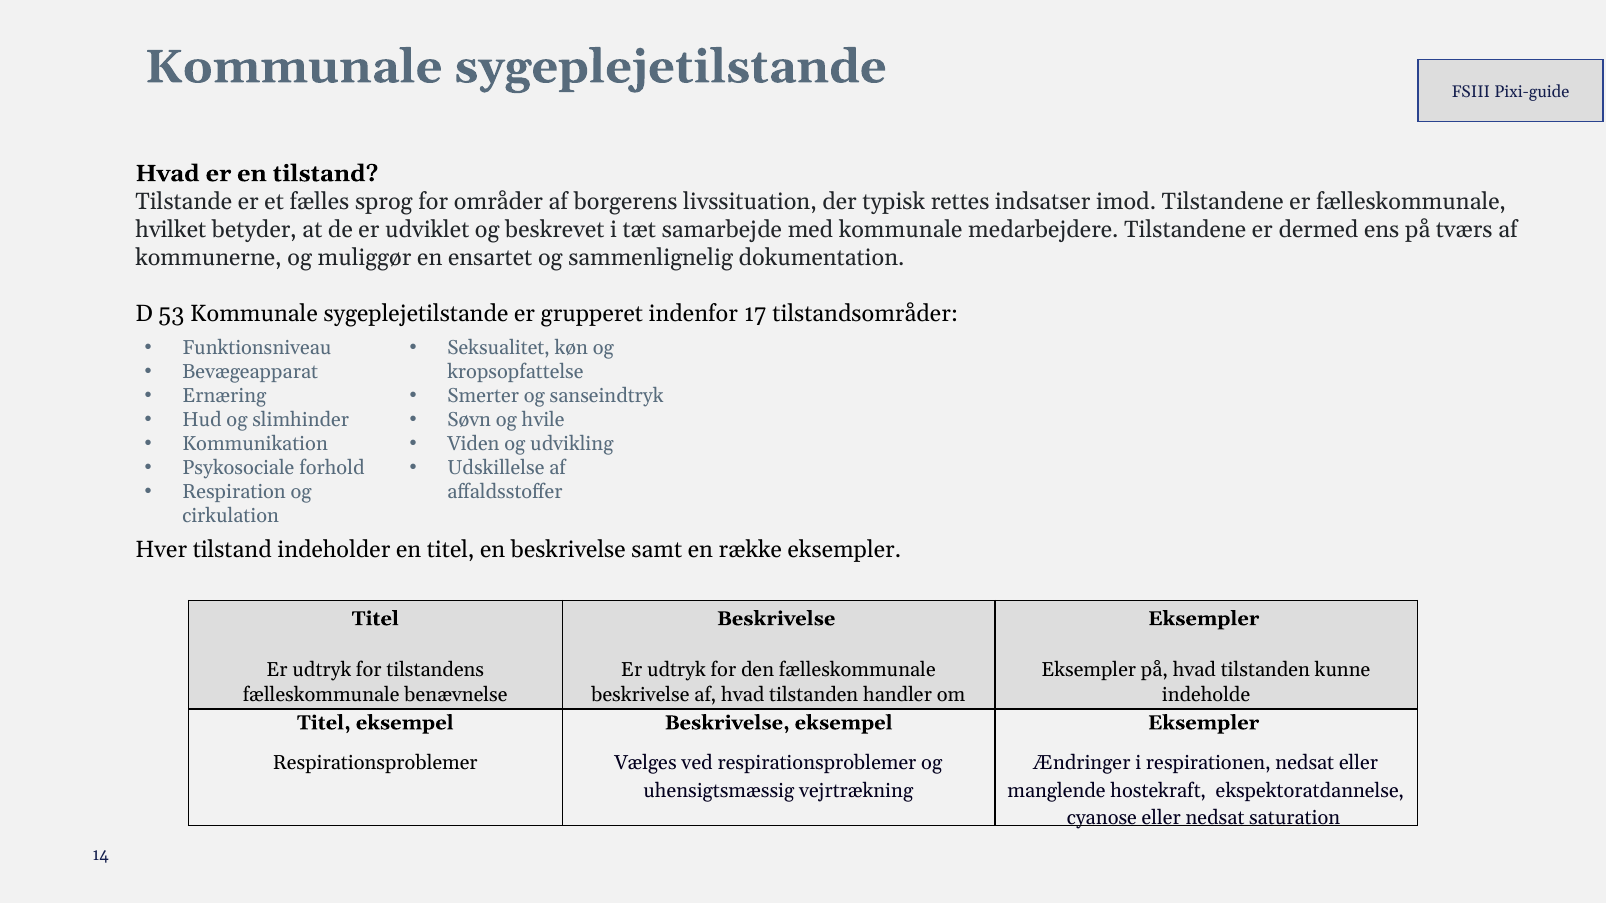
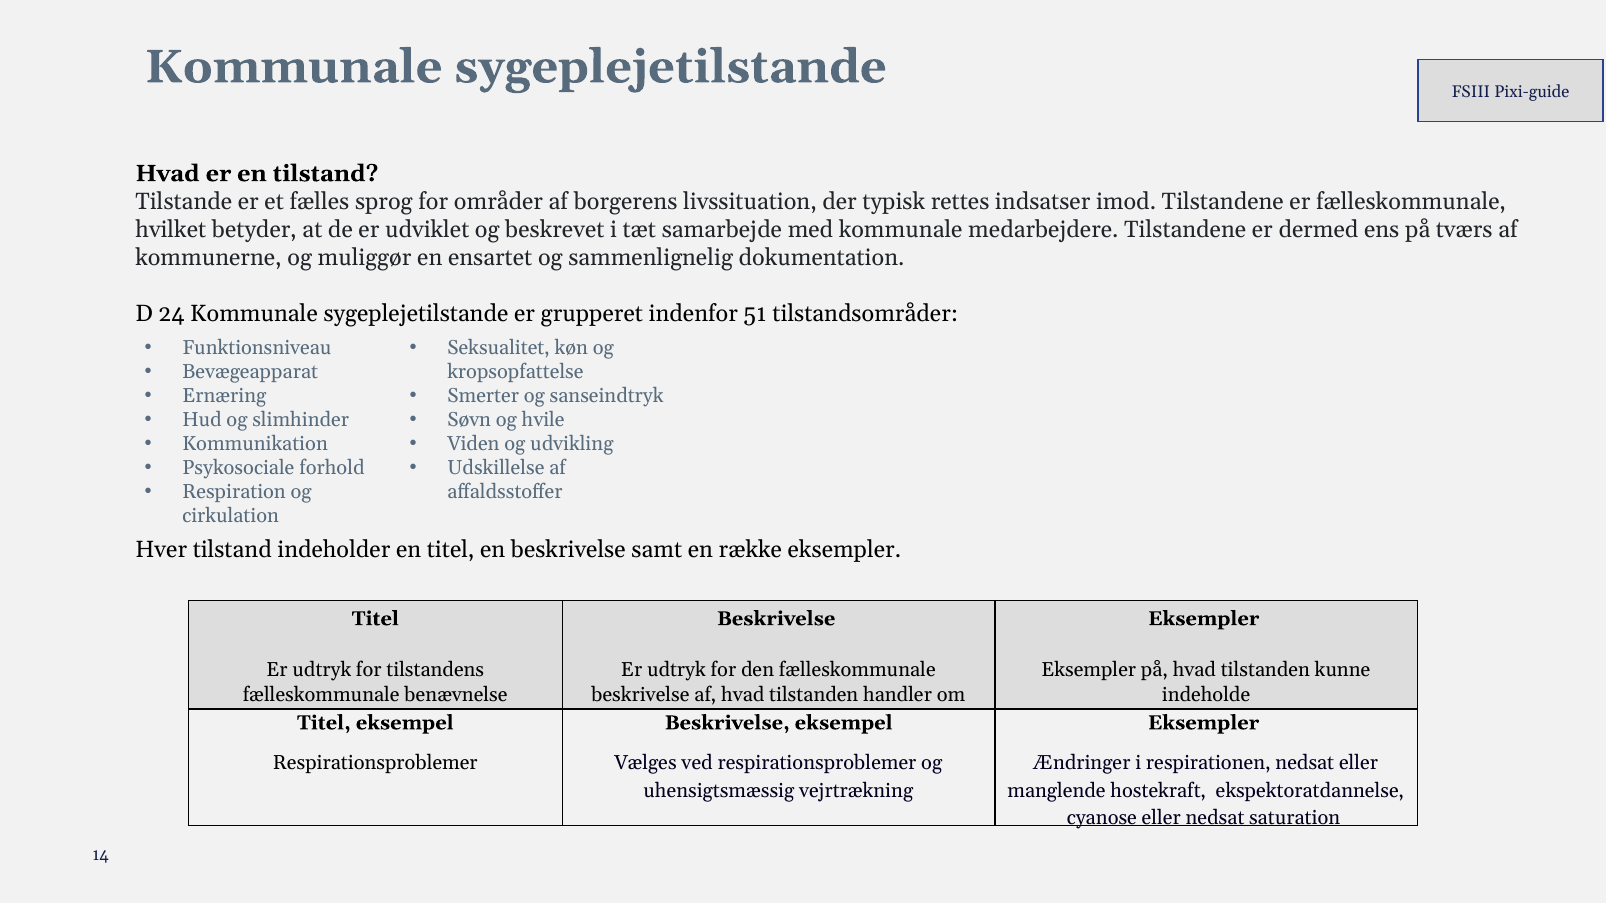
53: 53 -> 24
17: 17 -> 51
